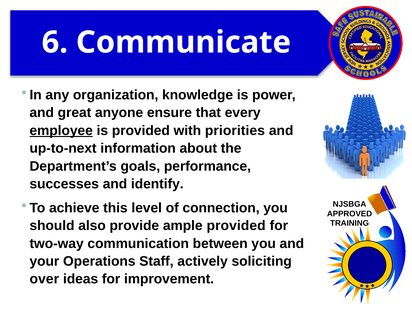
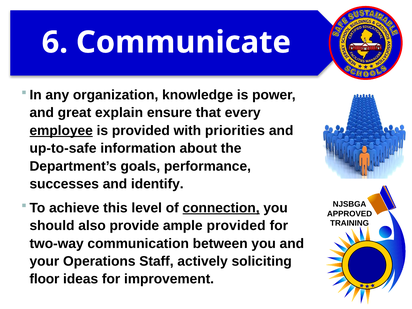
anyone: anyone -> explain
up-to-next: up-to-next -> up-to-safe
connection underline: none -> present
over: over -> floor
